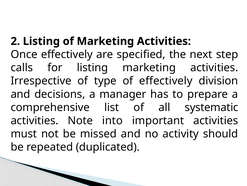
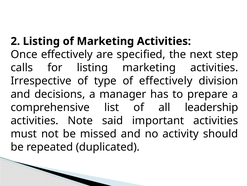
systematic: systematic -> leadership
into: into -> said
